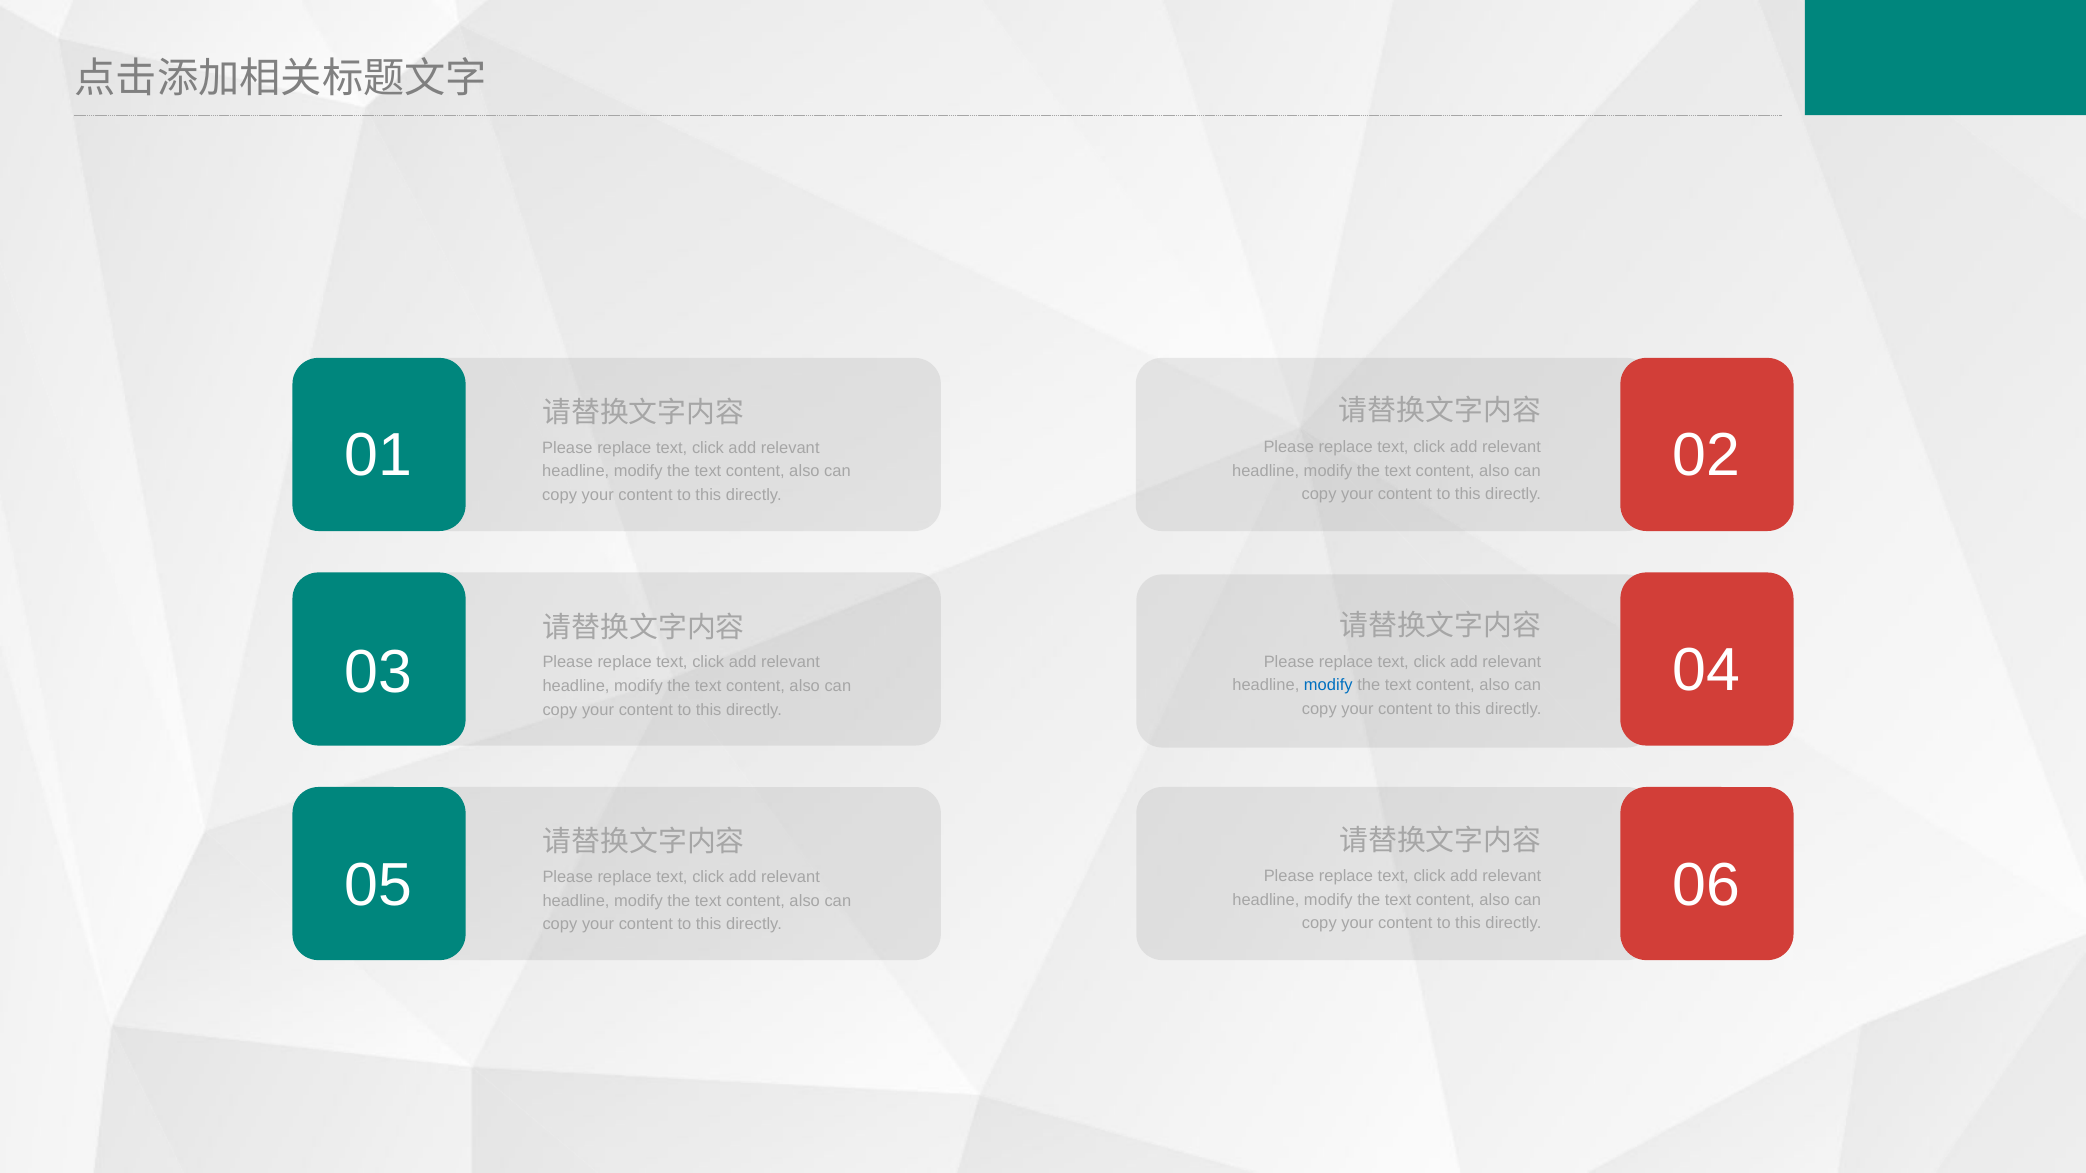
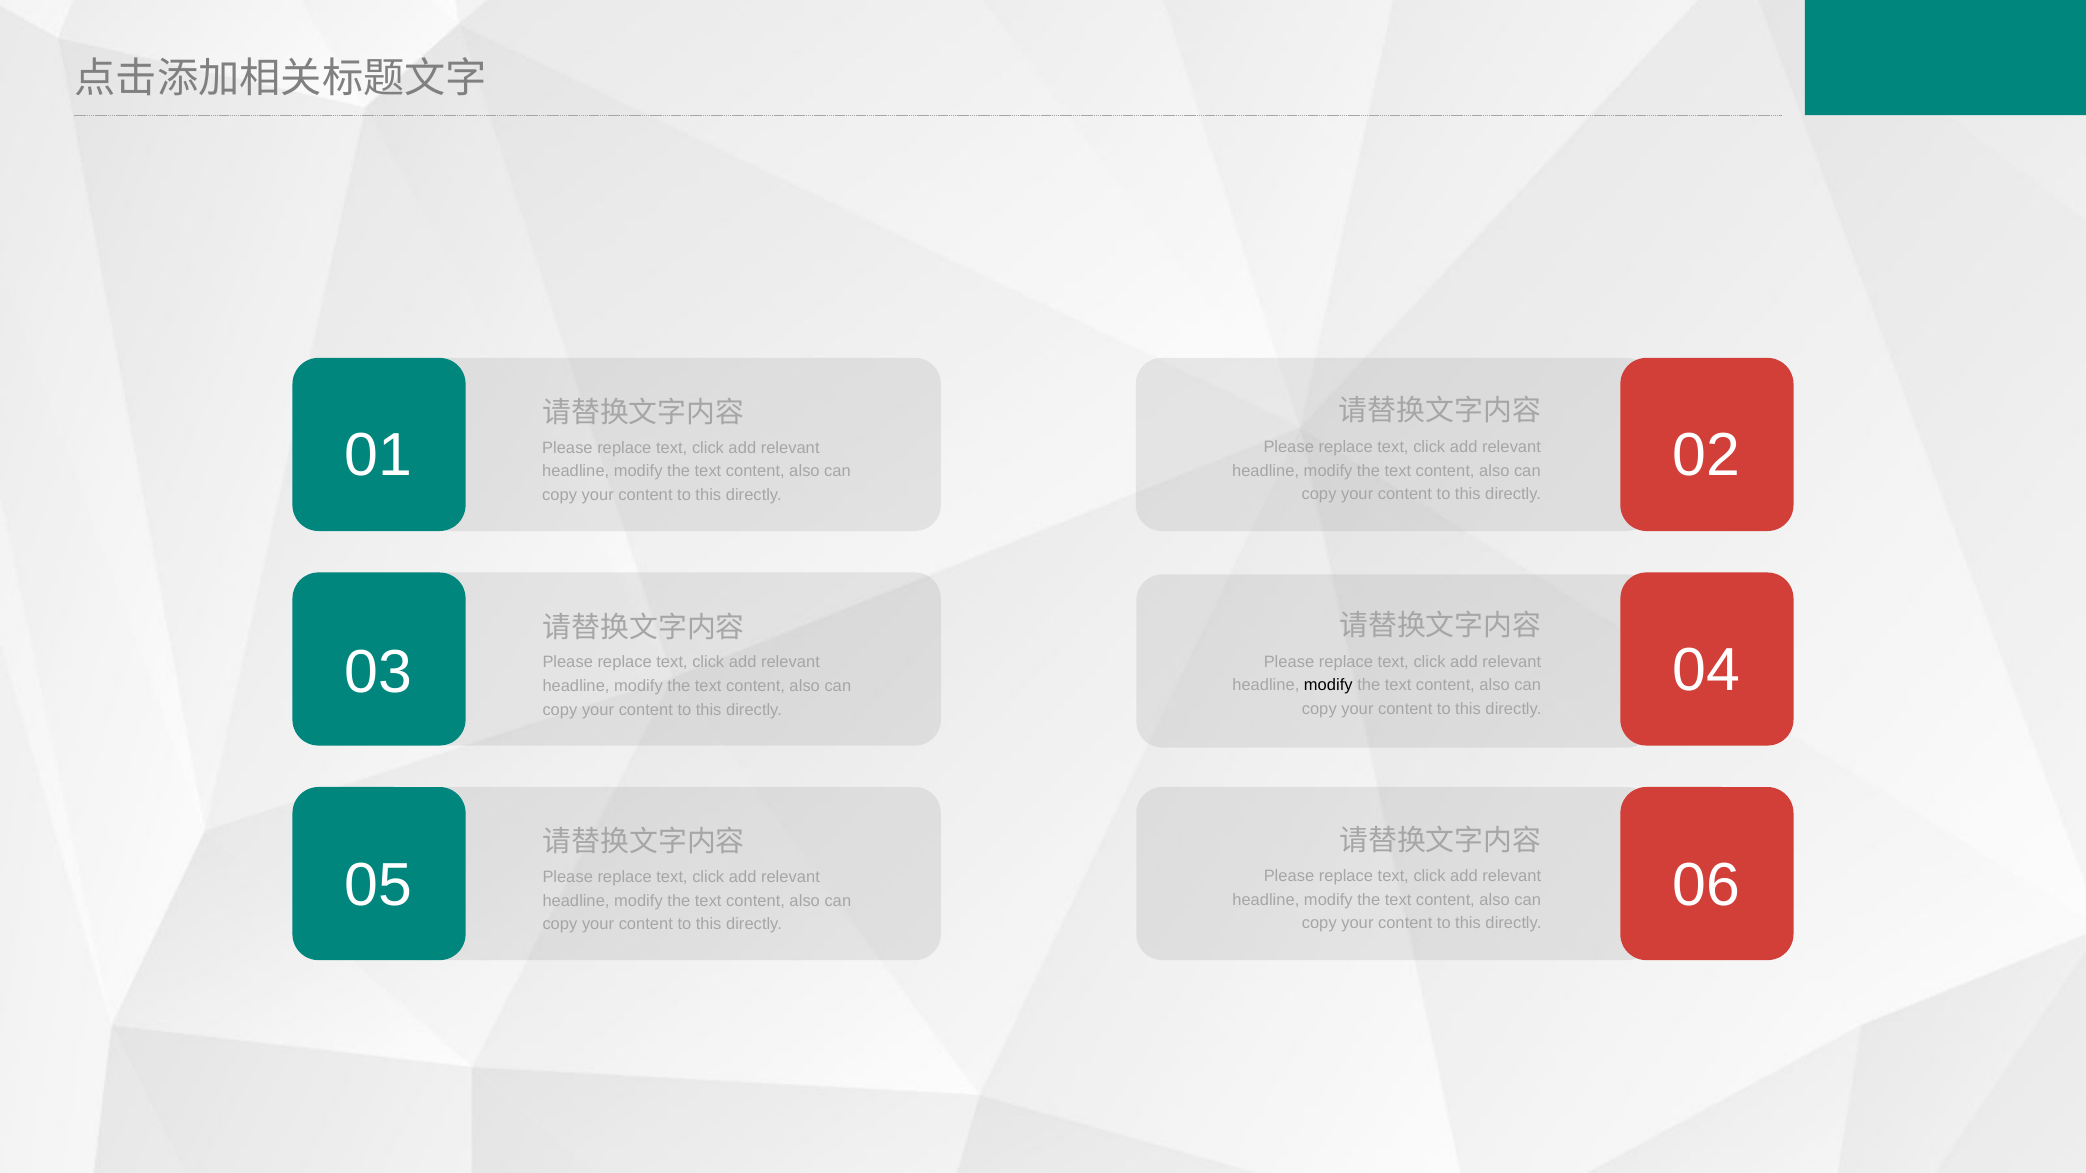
modify at (1328, 685) colour: blue -> black
